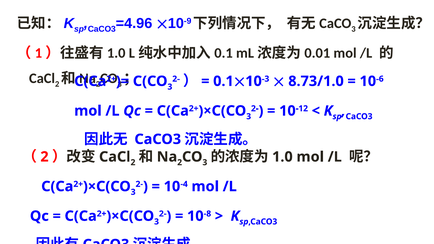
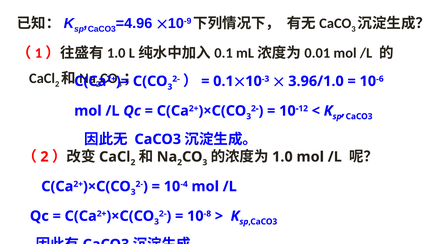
8.73/1.0: 8.73/1.0 -> 3.96/1.0
